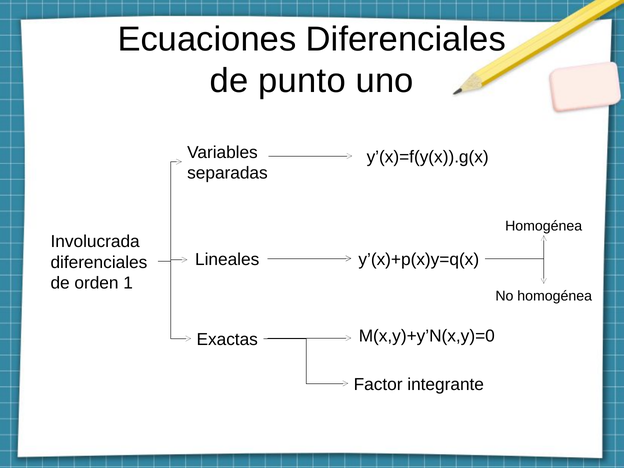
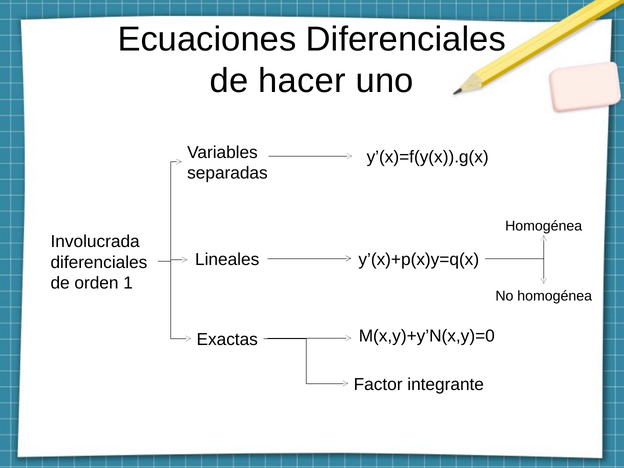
punto: punto -> hacer
